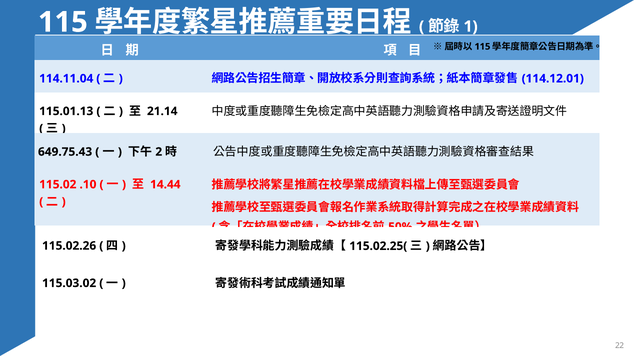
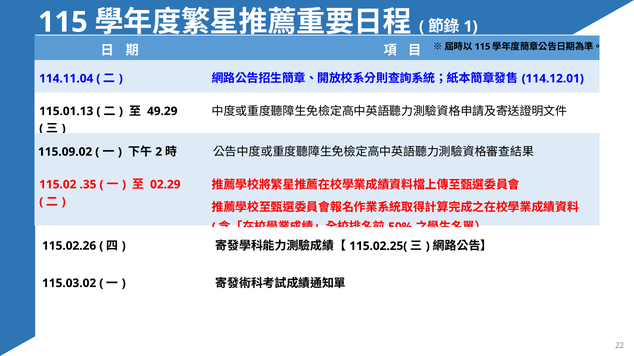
21.14: 21.14 -> 49.29
649.75.43: 649.75.43 -> 115.09.02
.10: .10 -> .35
14.44: 14.44 -> 02.29
